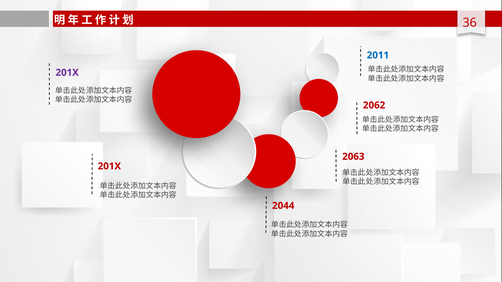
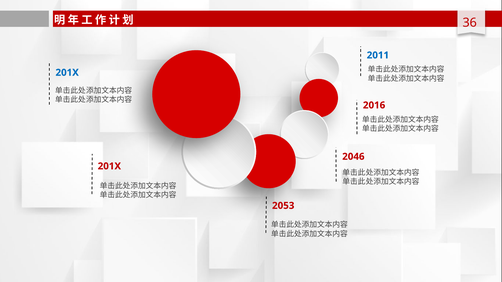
201X at (67, 73) colour: purple -> blue
2062: 2062 -> 2016
2063: 2063 -> 2046
2044: 2044 -> 2053
